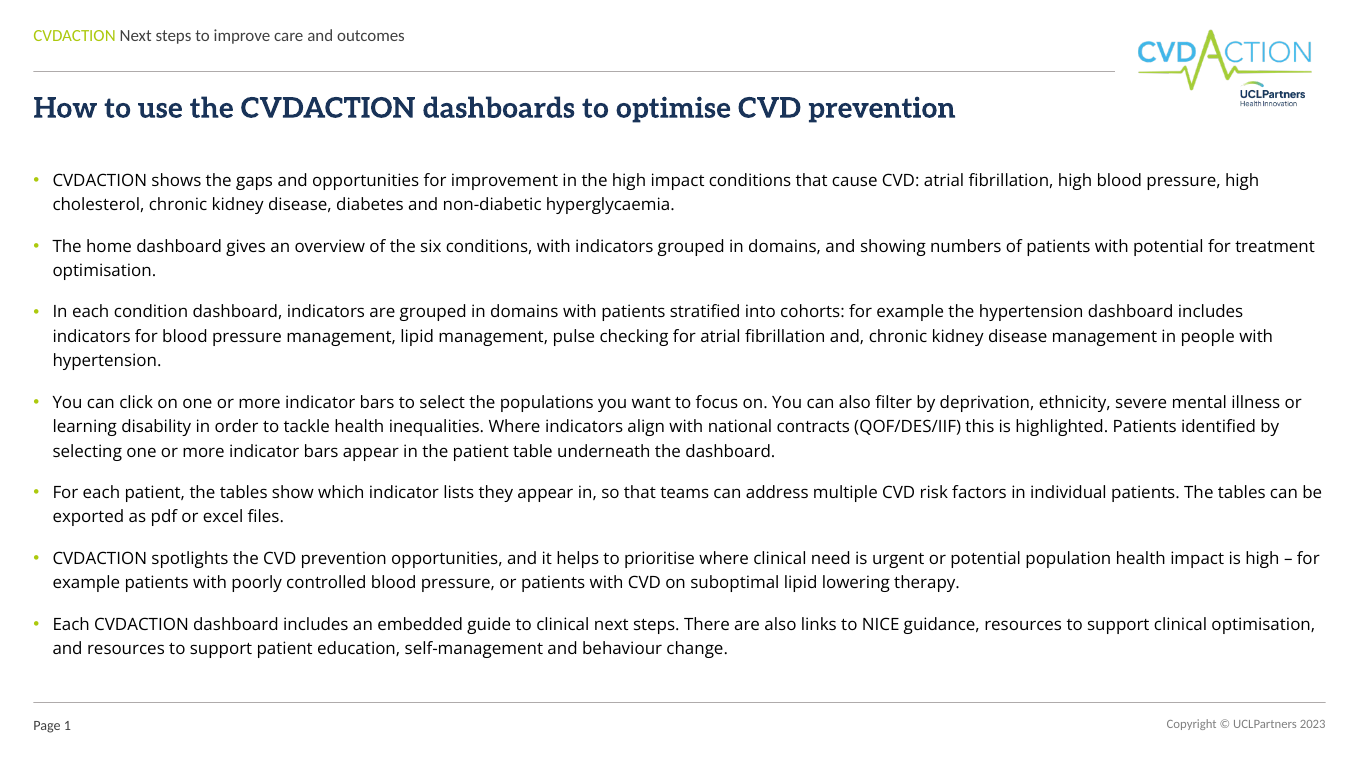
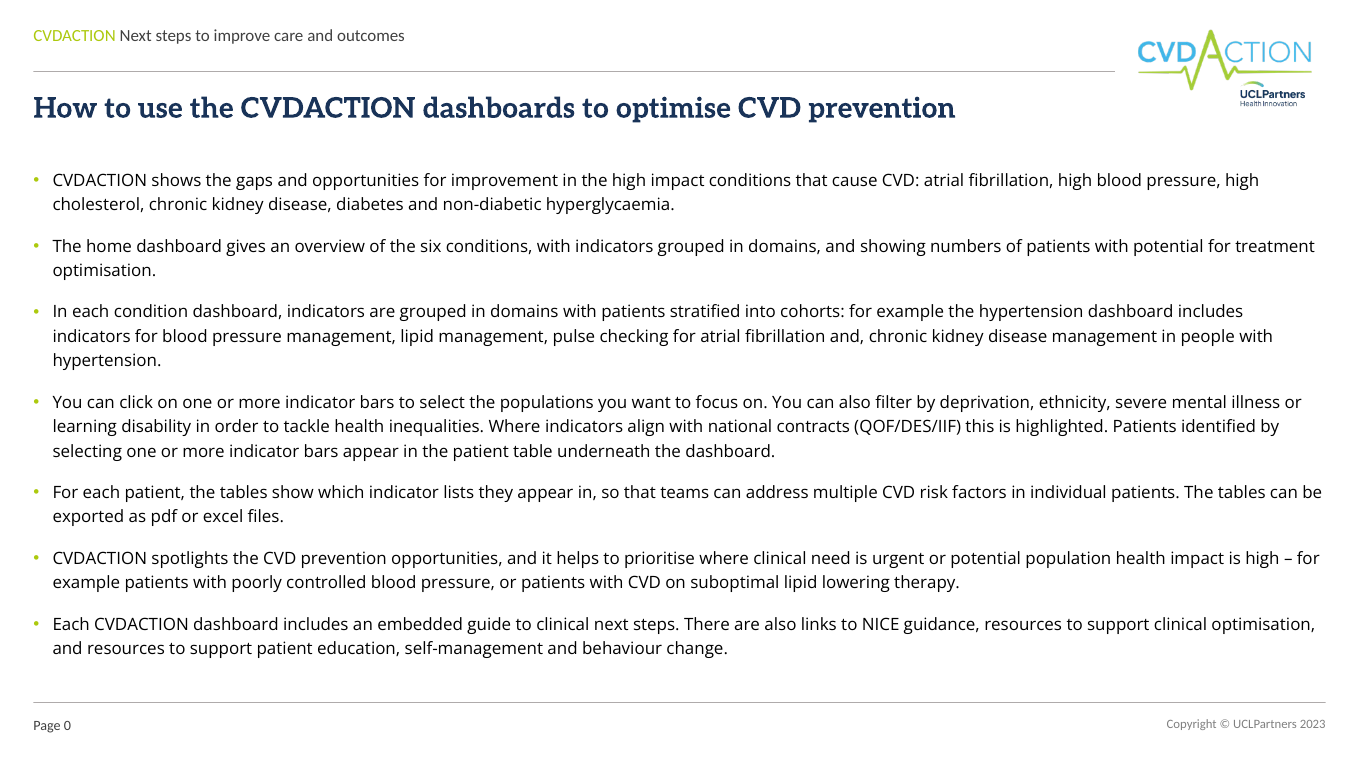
1: 1 -> 0
